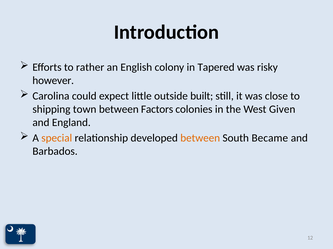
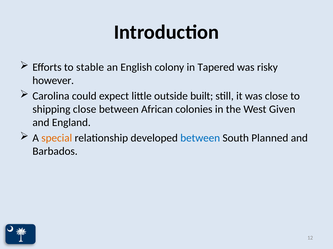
rather: rather -> stable
shipping town: town -> close
Factors: Factors -> African
between at (200, 138) colour: orange -> blue
Became: Became -> Planned
